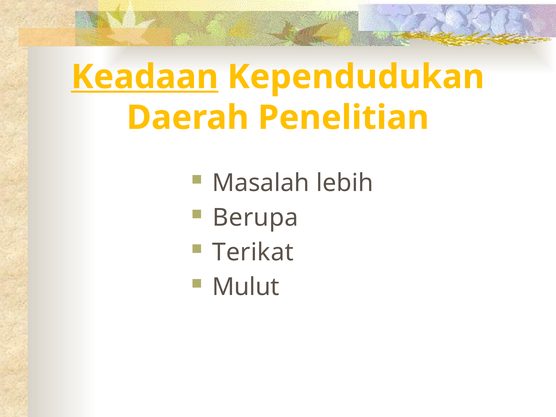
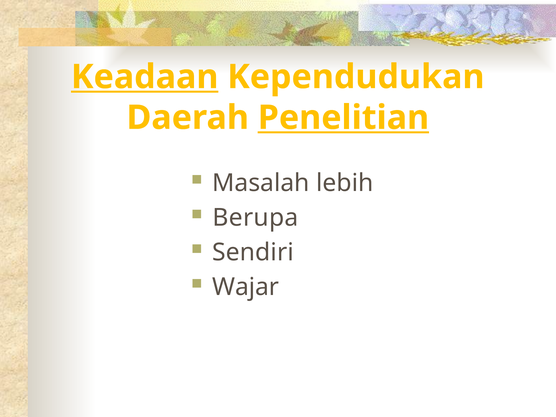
Penelitian underline: none -> present
Terikat: Terikat -> Sendiri
Mulut: Mulut -> Wajar
